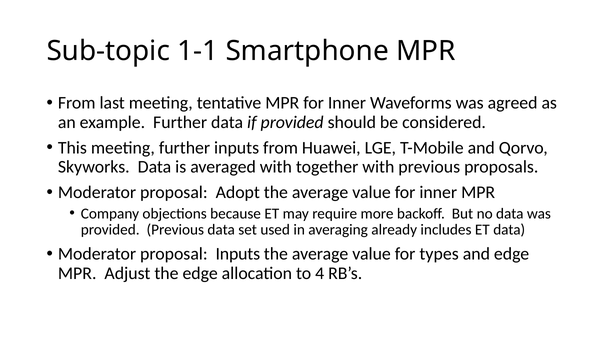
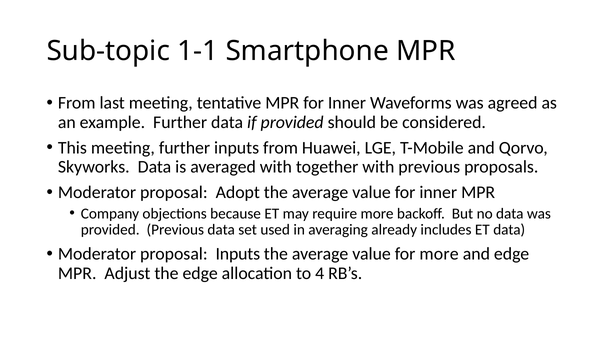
for types: types -> more
